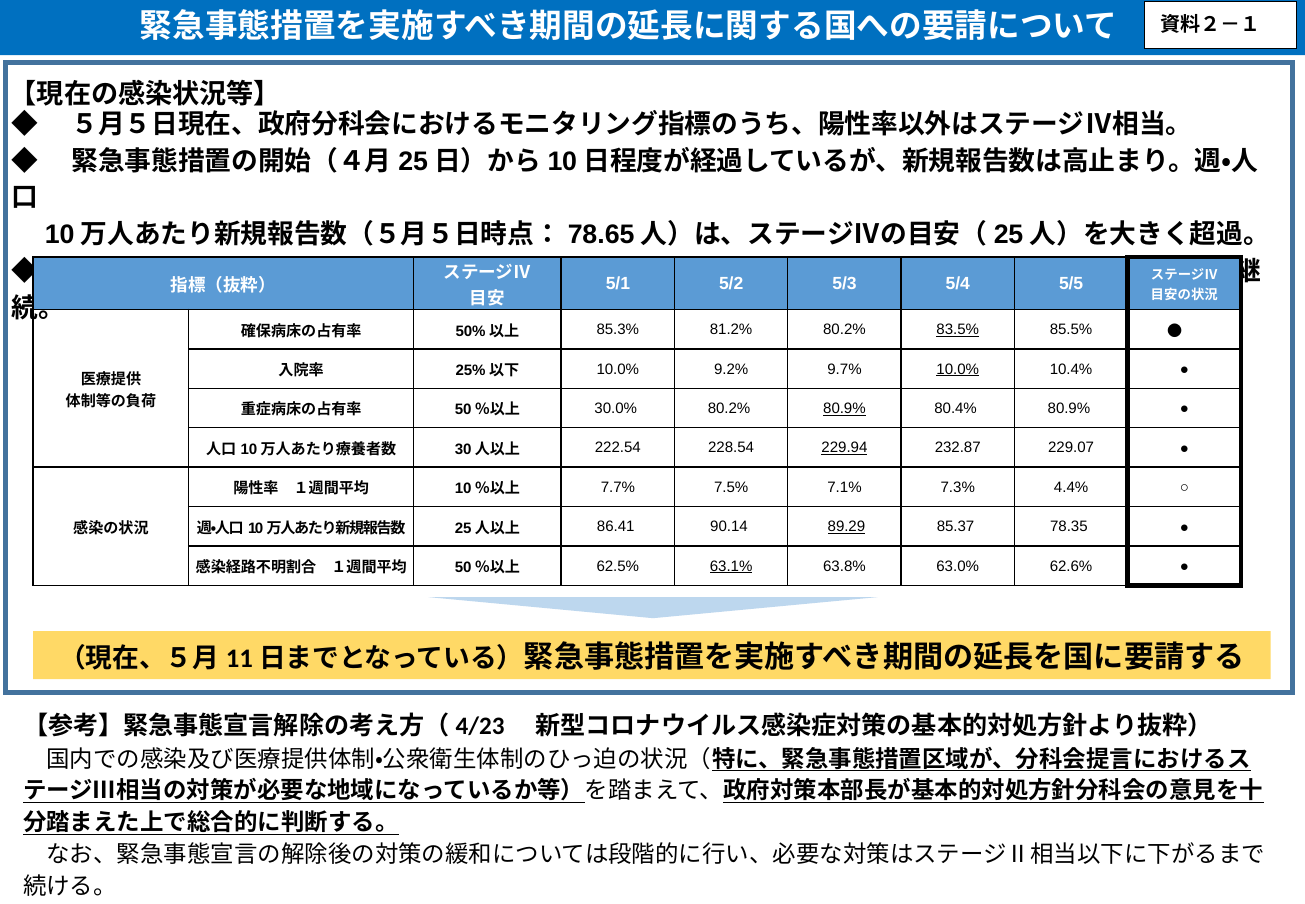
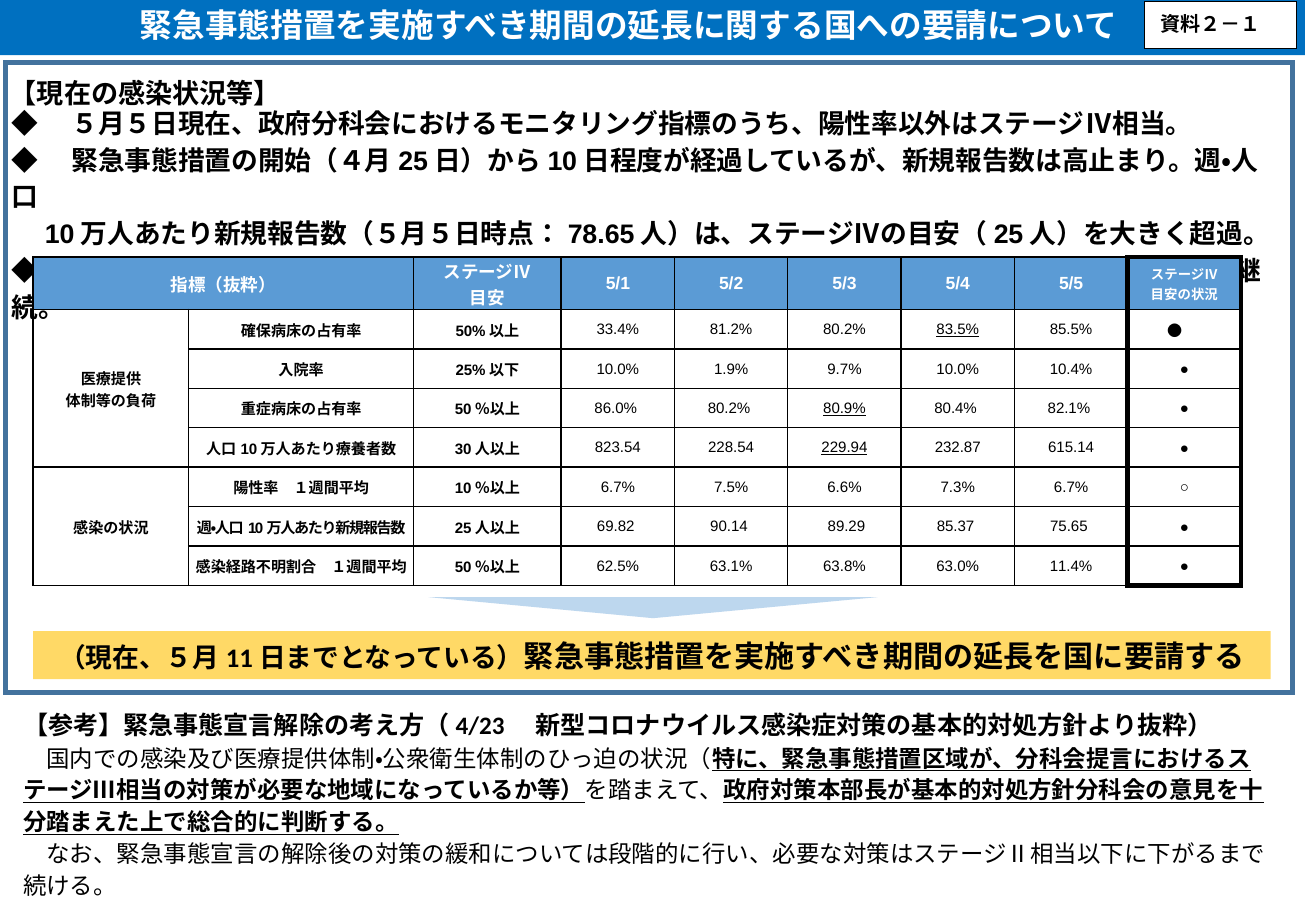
85.3%: 85.3% -> 33.4%
9.2%: 9.2% -> 1.9%
10.0% at (958, 369) underline: present -> none
30.0%: 30.0% -> 86.0%
80.4% 80.9%: 80.9% -> 82.1%
222.54: 222.54 -> 823.54
229.07: 229.07 -> 615.14
7.7% at (618, 487): 7.7% -> 6.7%
7.1%: 7.1% -> 6.6%
7.3% 4.4%: 4.4% -> 6.7%
86.41: 86.41 -> 69.82
89.29 underline: present -> none
78.35: 78.35 -> 75.65
63.1% underline: present -> none
62.6%: 62.6% -> 11.4%
